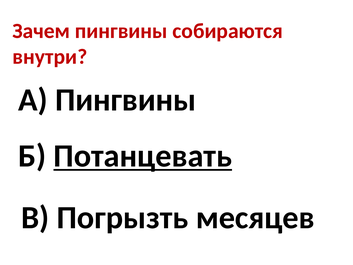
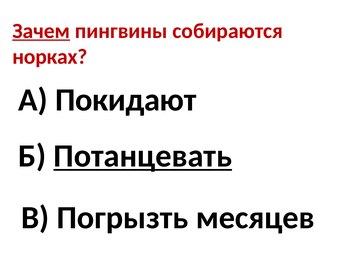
Зачем underline: none -> present
внутри: внутри -> норках
А Пингвины: Пингвины -> Покидают
